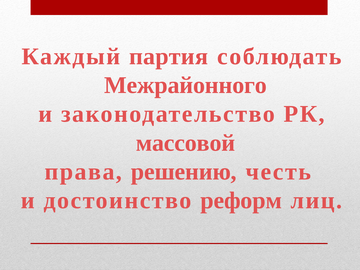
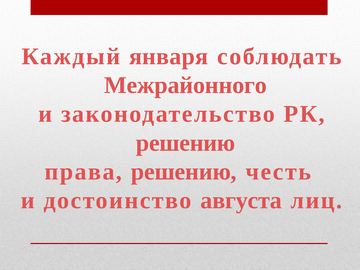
партия: партия -> января
массовой at (186, 143): массовой -> решению
реформ: реформ -> августа
